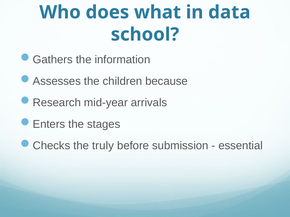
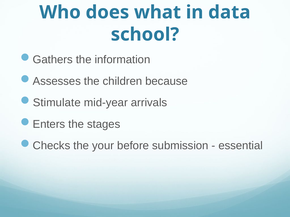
Research: Research -> Stimulate
truly: truly -> your
